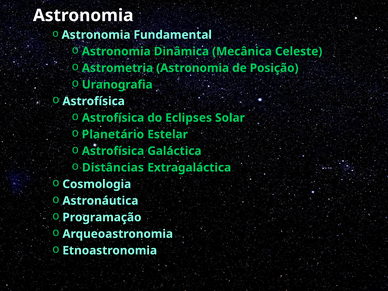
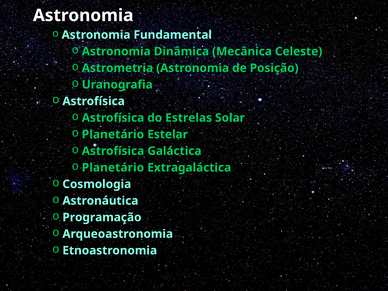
Eclipses: Eclipses -> Estrelas
Distâncias at (113, 168): Distâncias -> Planetário
